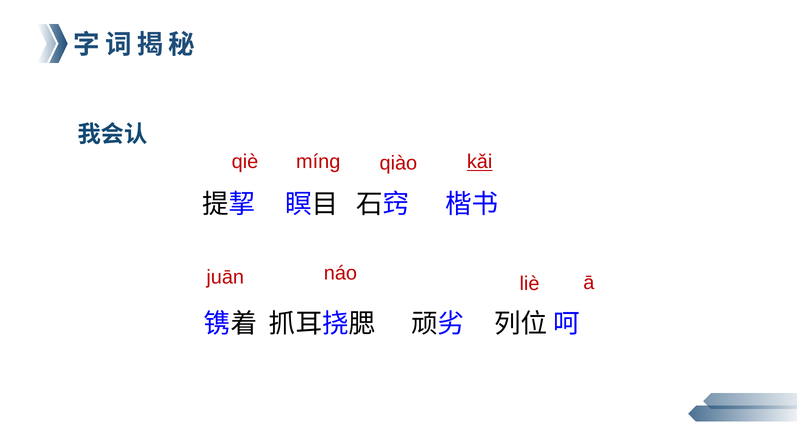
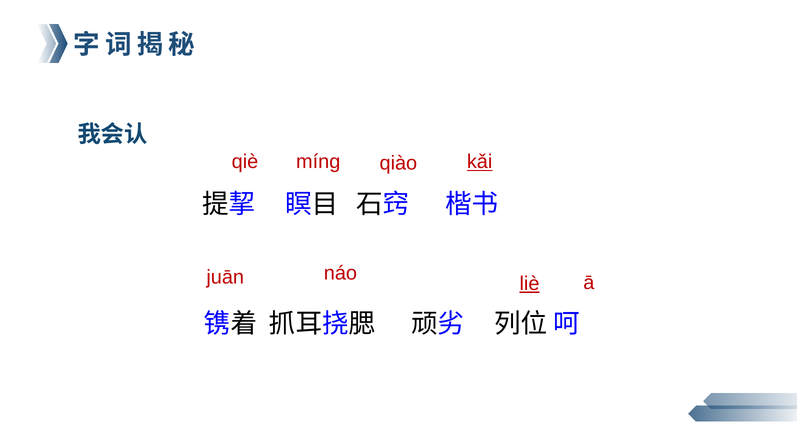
liè underline: none -> present
